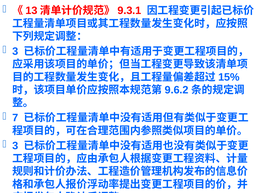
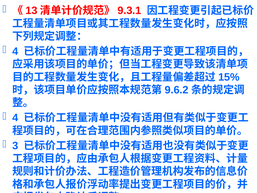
3 at (15, 51): 3 -> 4
7 at (15, 118): 7 -> 4
